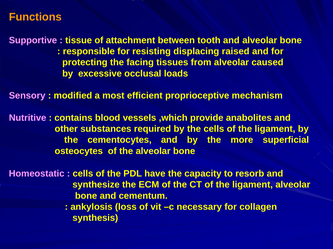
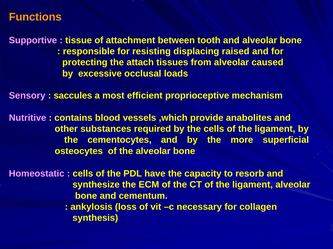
facing: facing -> attach
modified: modified -> saccules
